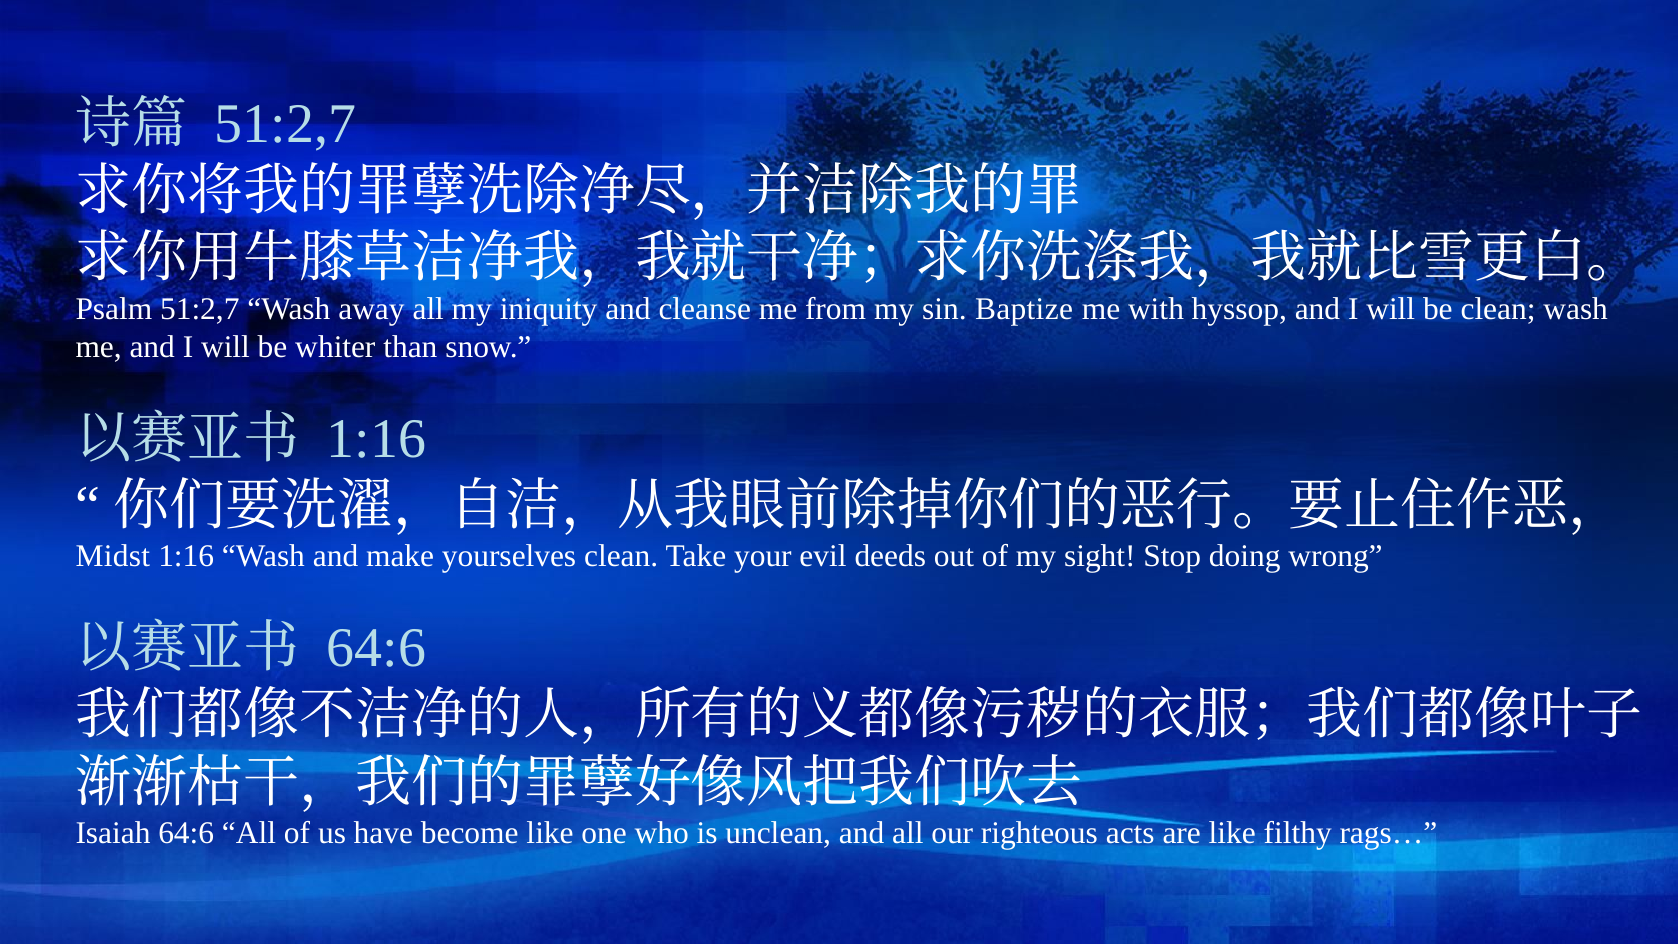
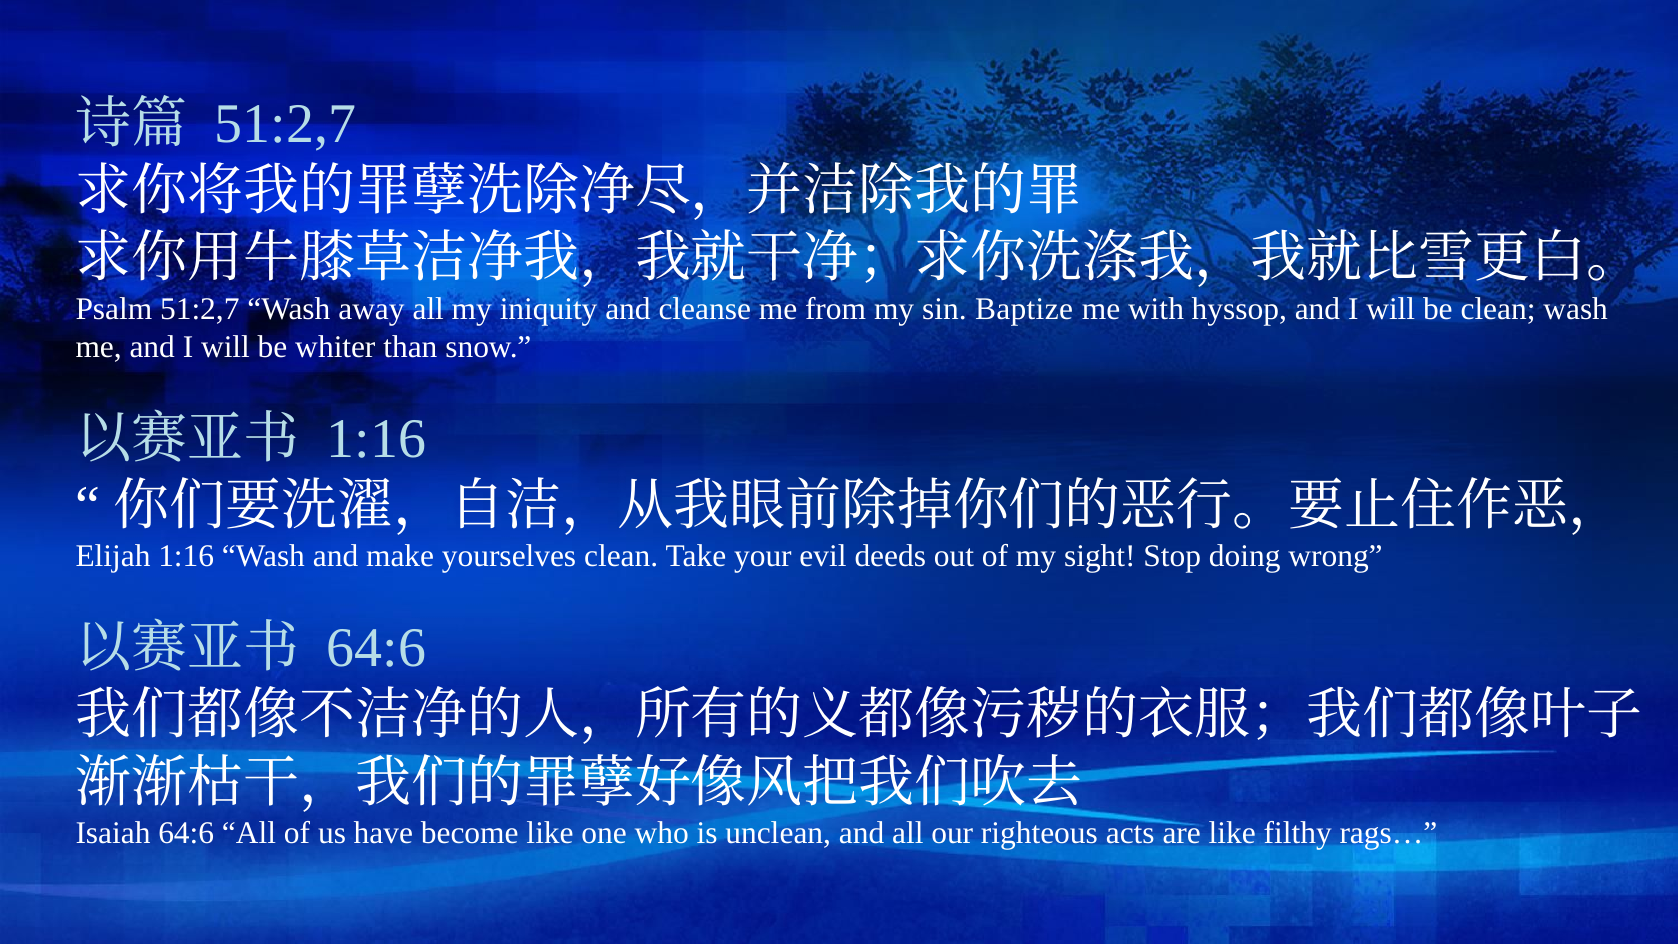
Midst: Midst -> Elijah
